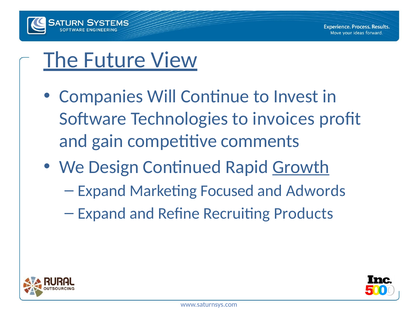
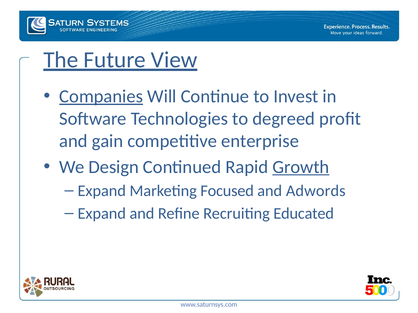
Companies underline: none -> present
invoices: invoices -> degreed
comments: comments -> enterprise
Products: Products -> Educated
